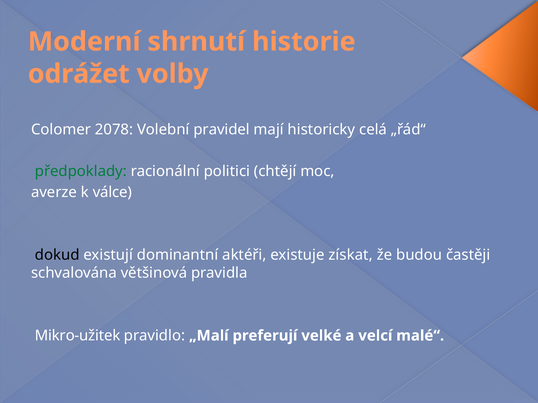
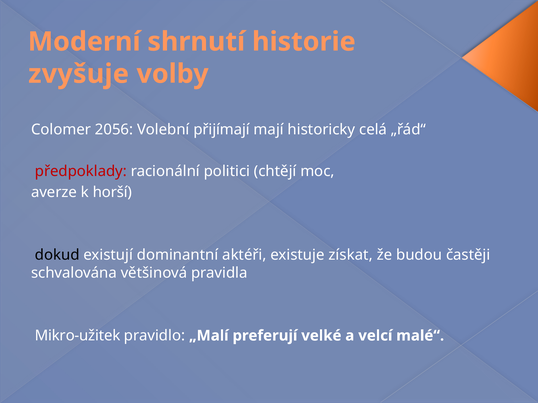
odrážet: odrážet -> zvyšuje
2078: 2078 -> 2056
pravidel: pravidel -> přijímají
předpoklady colour: green -> red
válce: válce -> horší
